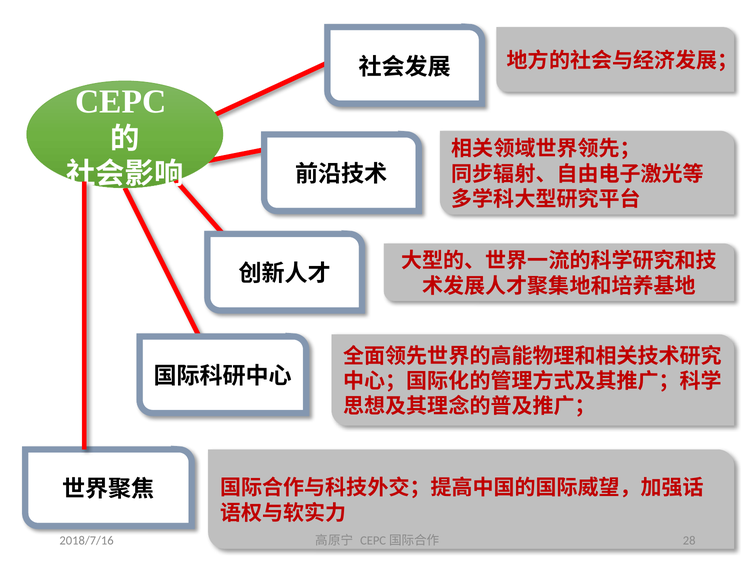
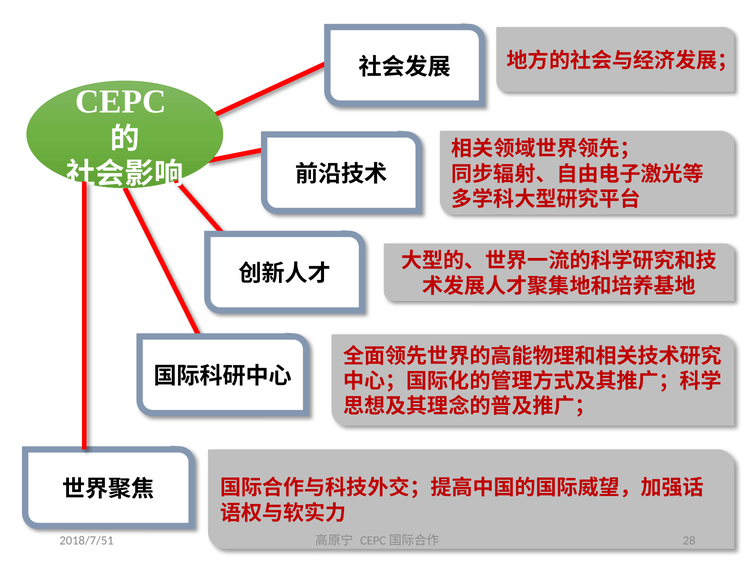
2018/7/16: 2018/7/16 -> 2018/7/51
